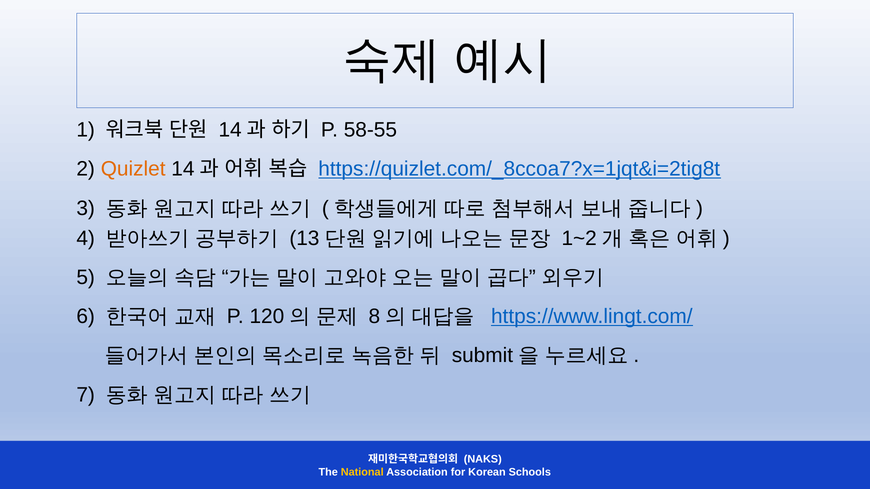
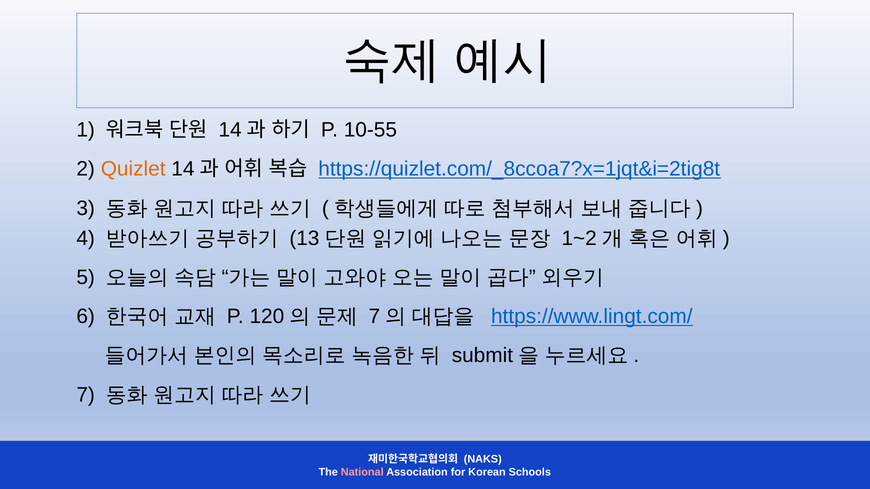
58-55: 58-55 -> 10-55
8 at (374, 317): 8 -> 7
National colour: yellow -> pink
